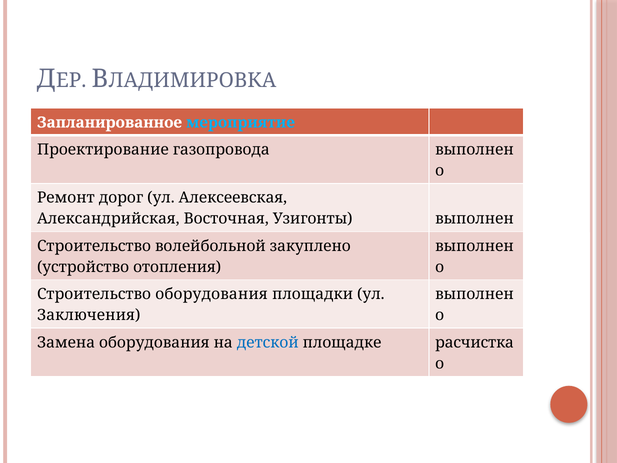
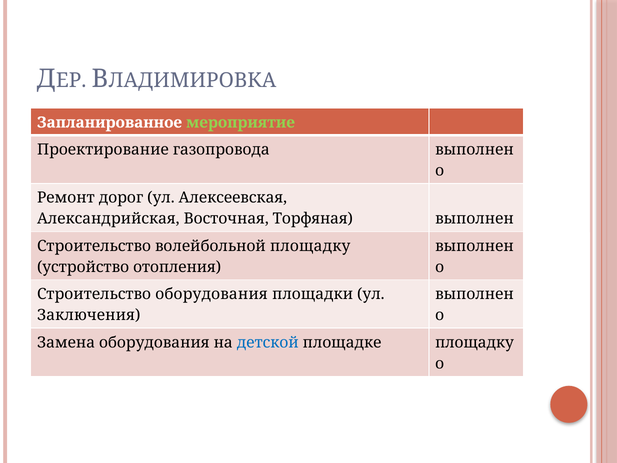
мероприятие colour: light blue -> light green
Узигонты: Узигонты -> Торфяная
волейбольной закуплено: закуплено -> площадку
площадке расчистка: расчистка -> площадку
